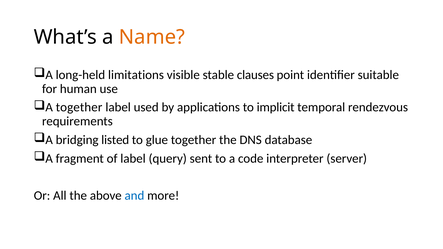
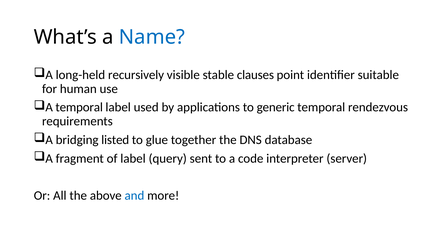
Name colour: orange -> blue
limitations: limitations -> recursively
A together: together -> temporal
implicit: implicit -> generic
